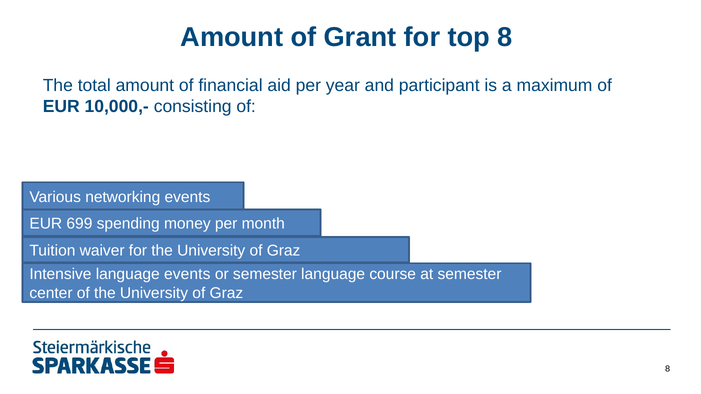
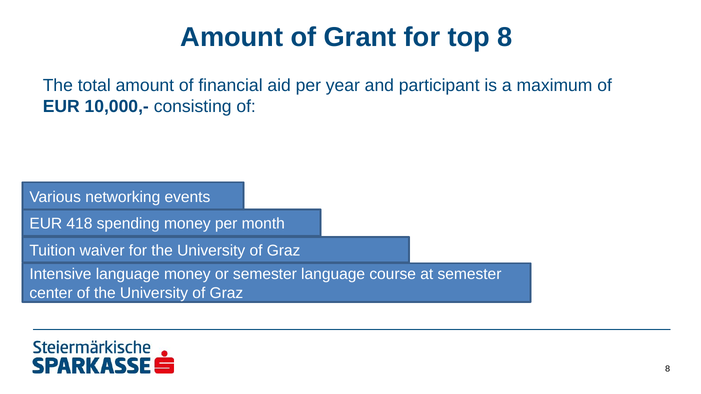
699: 699 -> 418
language events: events -> money
